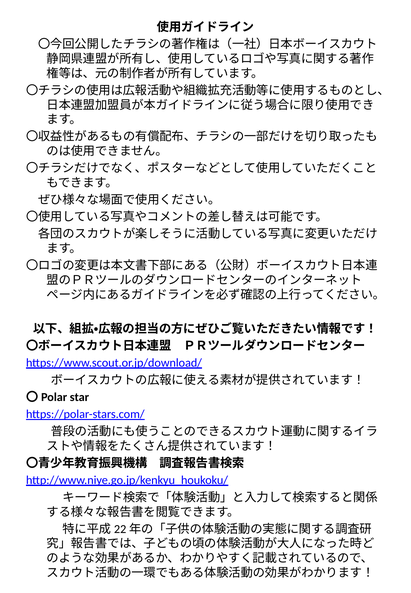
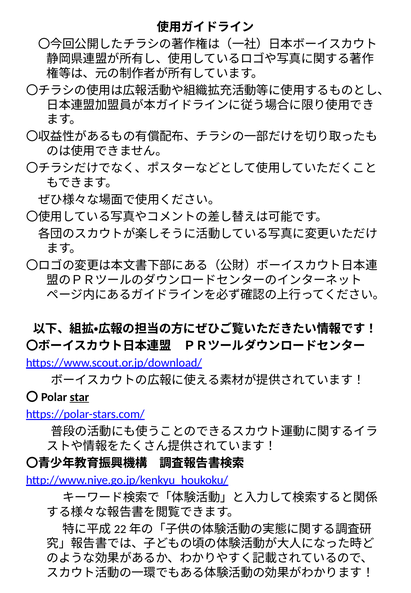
star underline: none -> present
